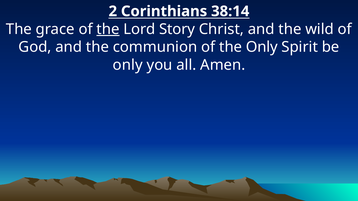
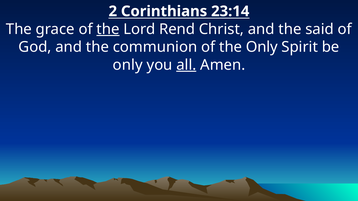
38:14: 38:14 -> 23:14
Story: Story -> Rend
wild: wild -> said
all underline: none -> present
